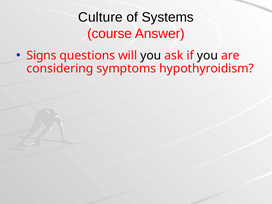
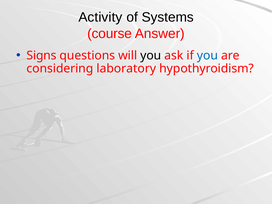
Culture: Culture -> Activity
you at (207, 55) colour: black -> blue
symptoms: symptoms -> laboratory
